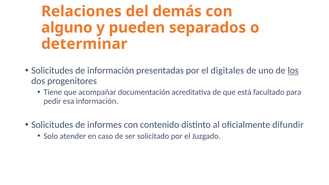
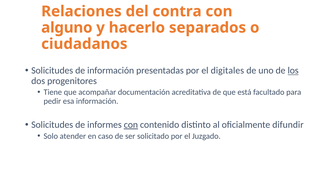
demás: demás -> contra
pueden: pueden -> hacerlo
determinar: determinar -> ciudadanos
con at (131, 125) underline: none -> present
